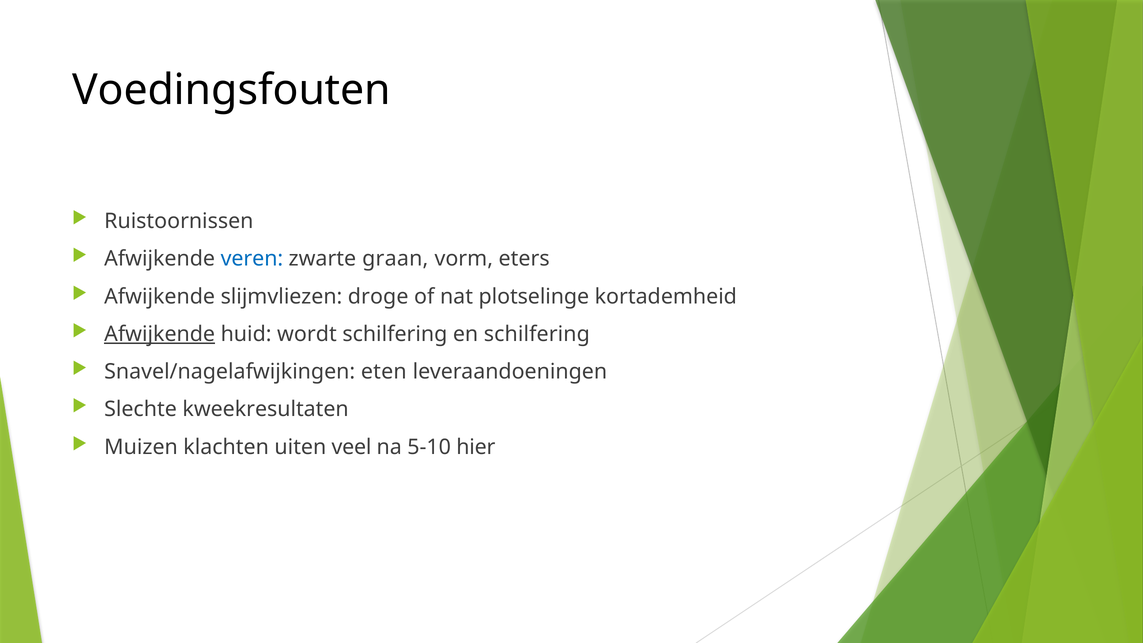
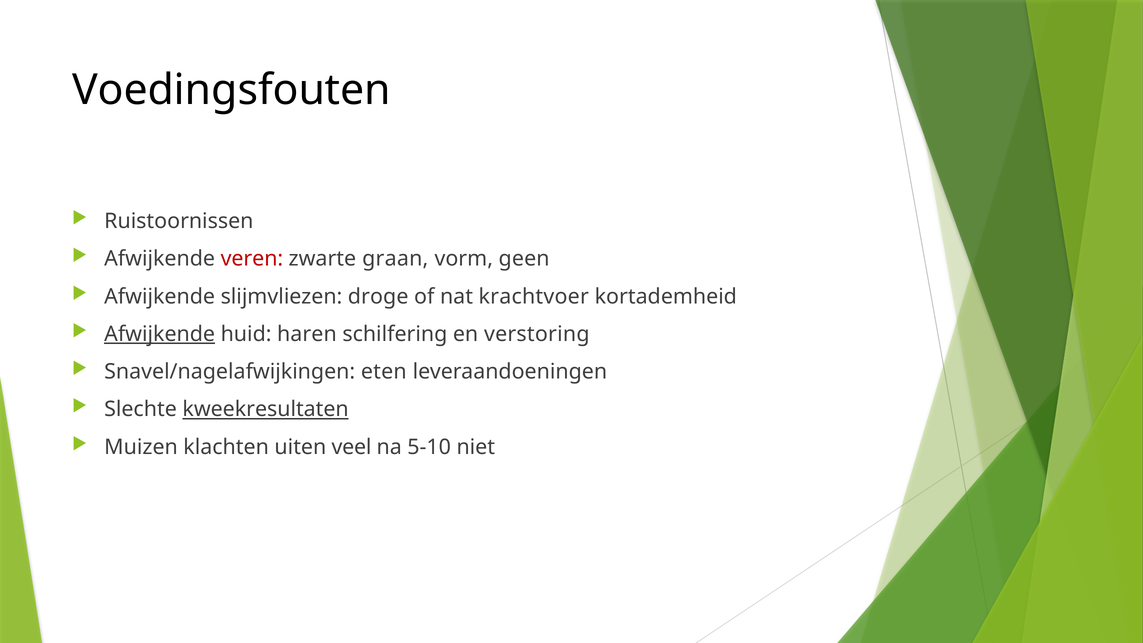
veren colour: blue -> red
eters: eters -> geen
plotselinge: plotselinge -> krachtvoer
wordt: wordt -> haren
en schilfering: schilfering -> verstoring
kweekresultaten underline: none -> present
hier: hier -> niet
